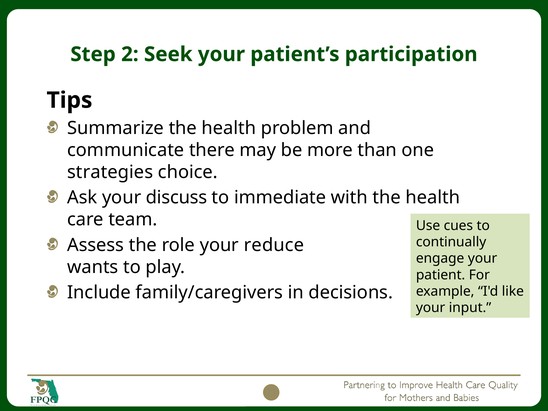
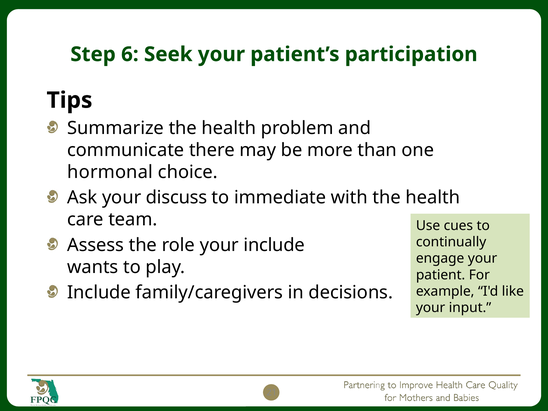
2: 2 -> 6
strategies: strategies -> hormonal
your reduce: reduce -> include
